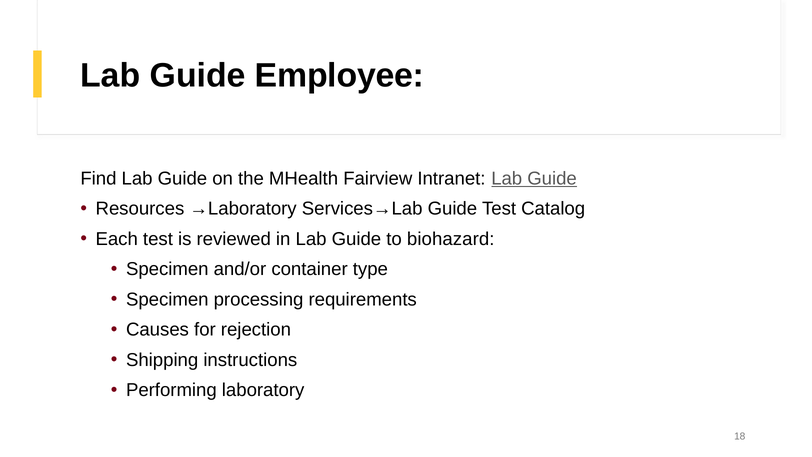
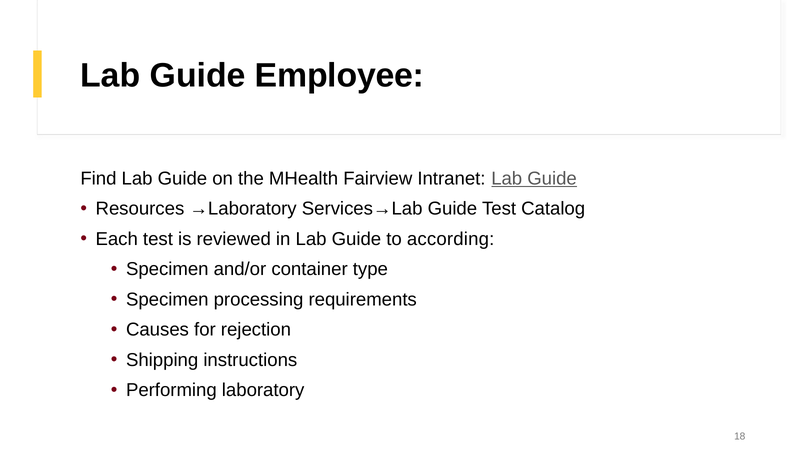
biohazard: biohazard -> according
